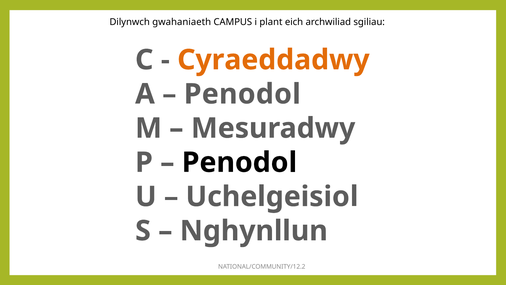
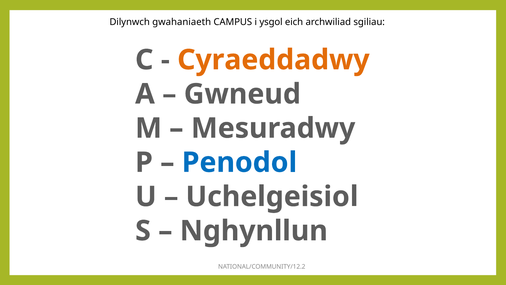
plant: plant -> ysgol
Penodol at (242, 94): Penodol -> Gwneud
Penodol at (239, 162) colour: black -> blue
